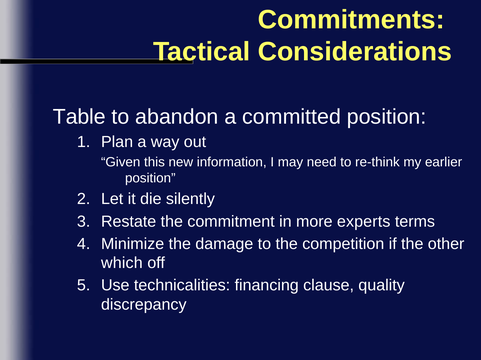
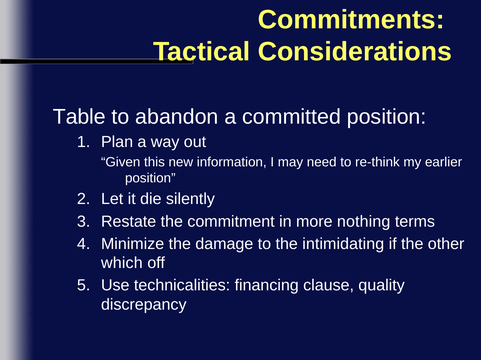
experts: experts -> nothing
competition: competition -> intimidating
